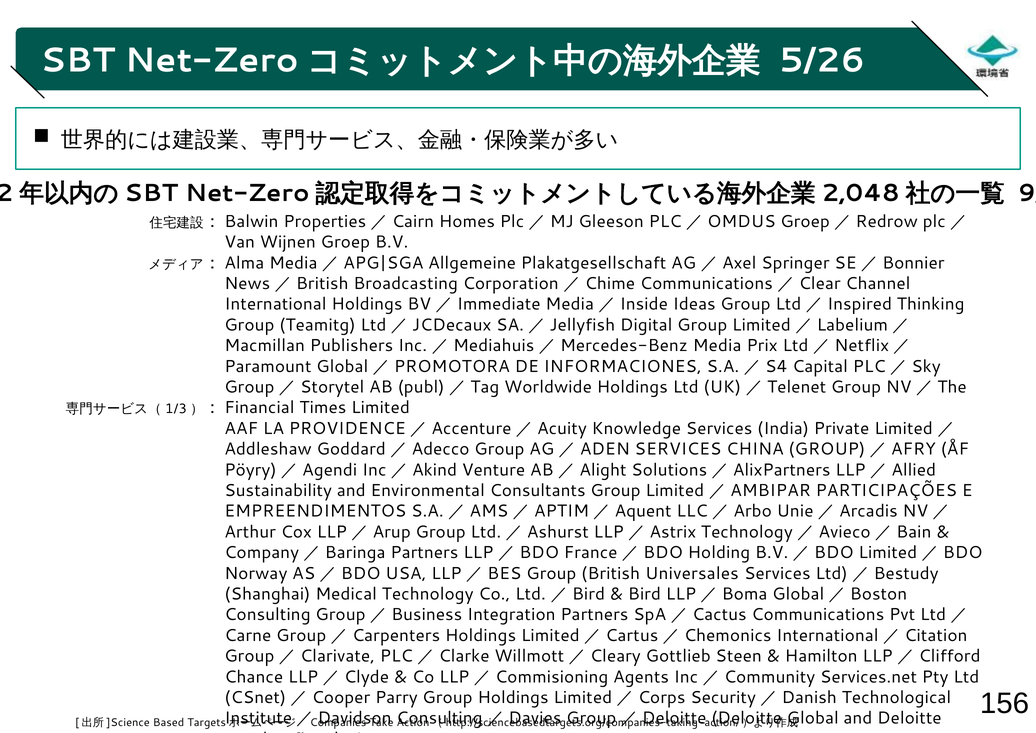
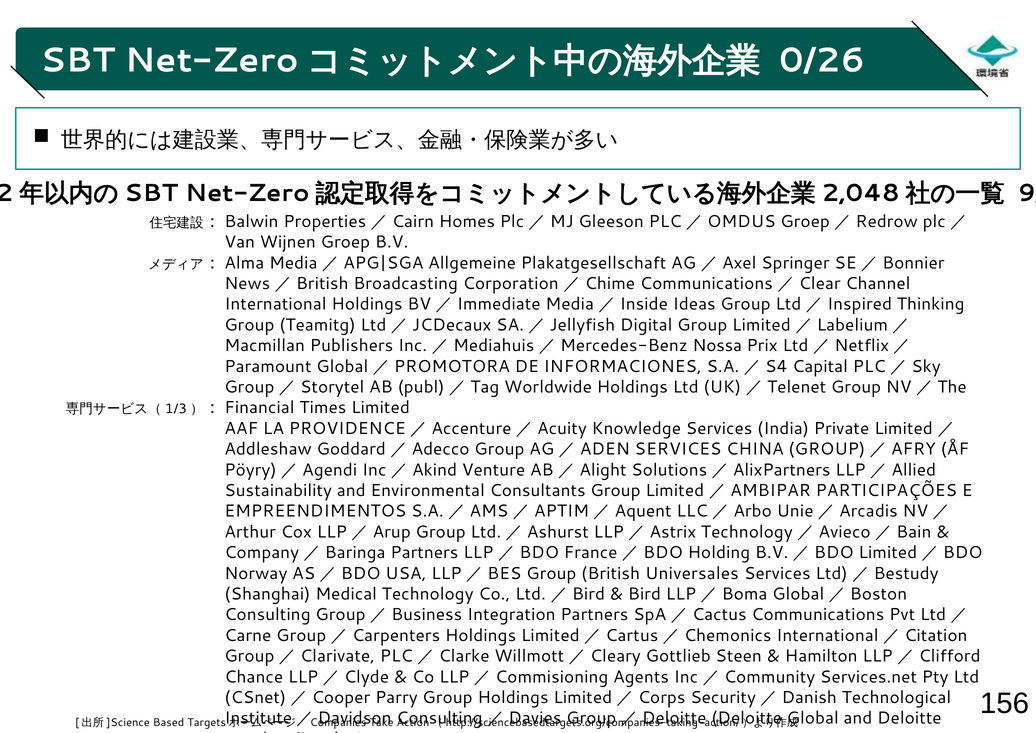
5/26: 5/26 -> 0/26
Media at (717, 345): Media -> Nossa
